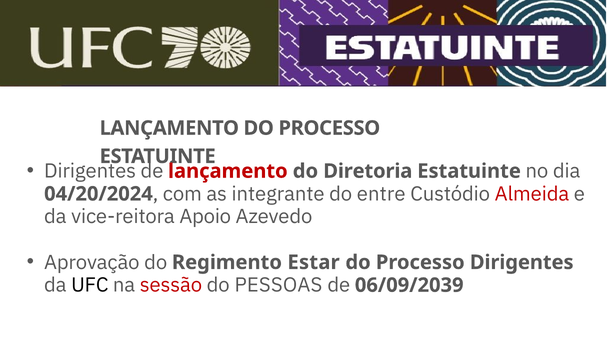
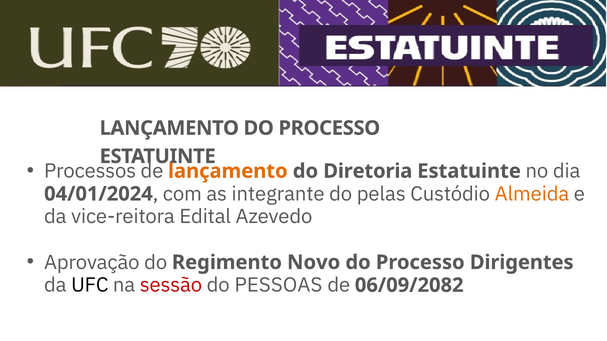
Dirigentes at (90, 171): Dirigentes -> Processos
lançamento at (228, 171) colour: red -> orange
04/20/2024: 04/20/2024 -> 04/01/2024
entre: entre -> pelas
Almeida colour: red -> orange
Apoio: Apoio -> Edital
Estar: Estar -> Novo
06/09/2039: 06/09/2039 -> 06/09/2082
